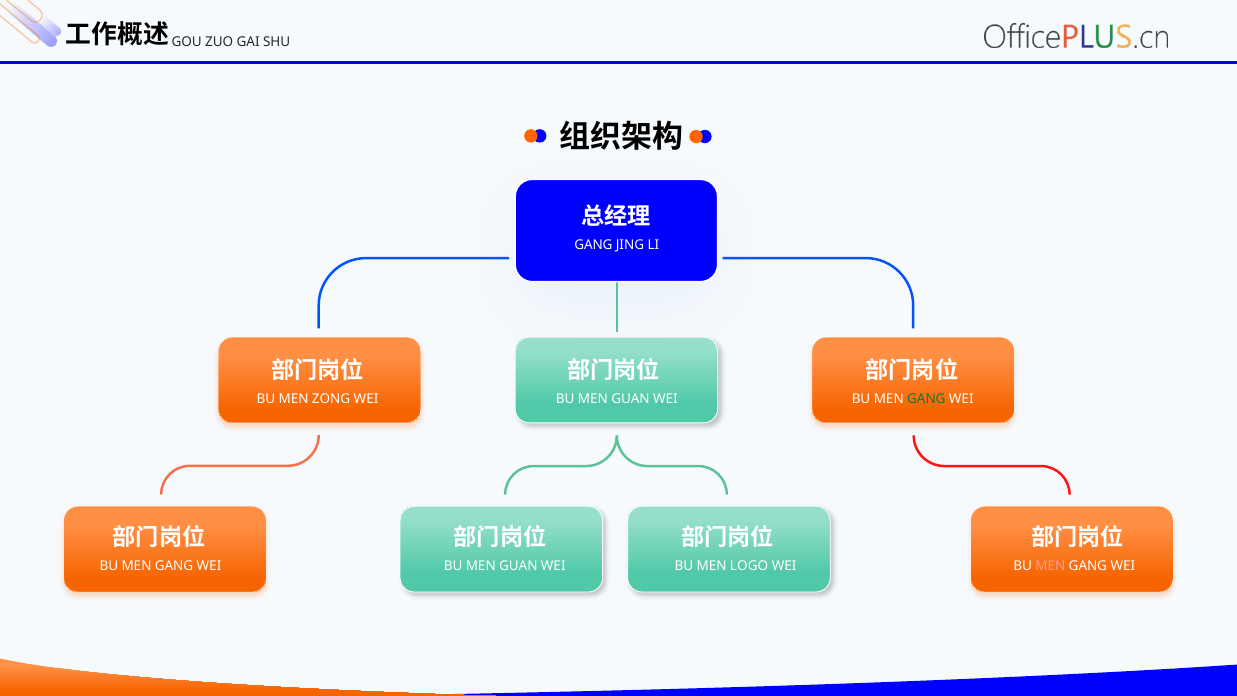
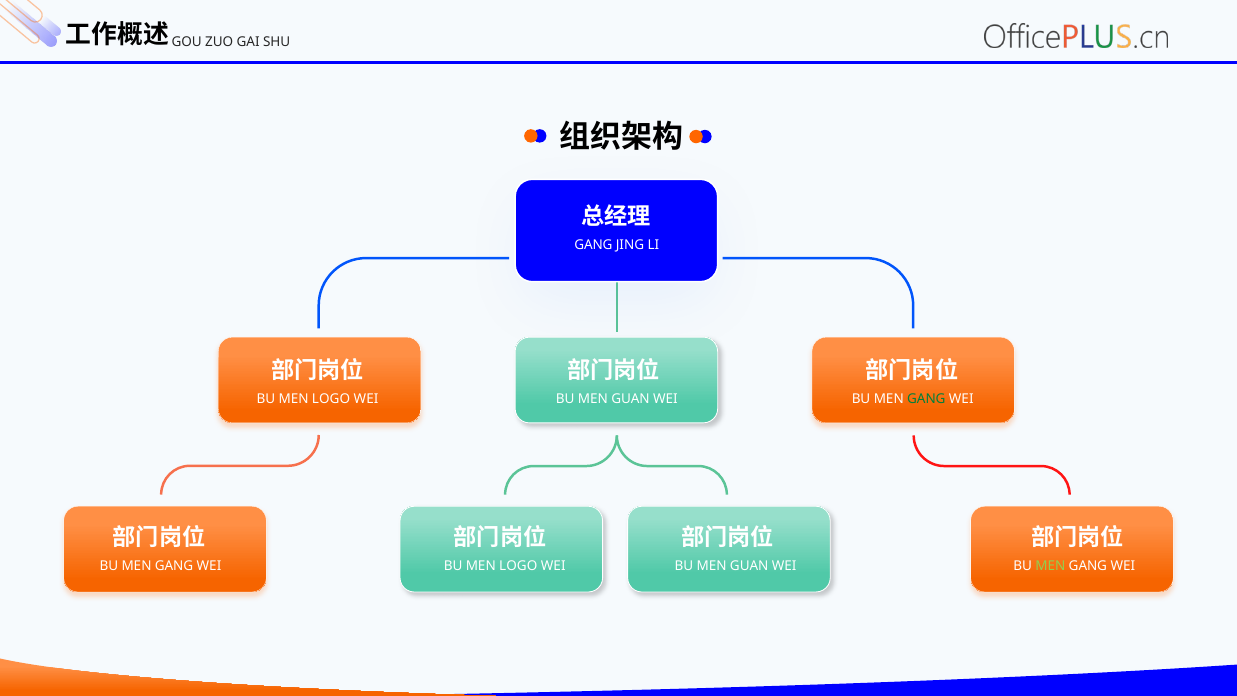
ZONG at (331, 399): ZONG -> LOGO
GUAN at (518, 566): GUAN -> LOGO
LOGO at (749, 566): LOGO -> GUAN
MEN at (1050, 566) colour: pink -> light green
